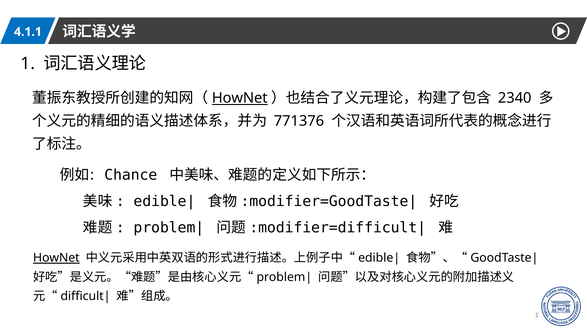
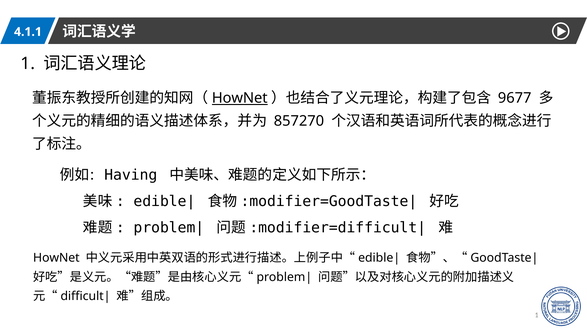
2340: 2340 -> 9677
771376: 771376 -> 857270
Chance: Chance -> Having
HowNet at (56, 258) underline: present -> none
